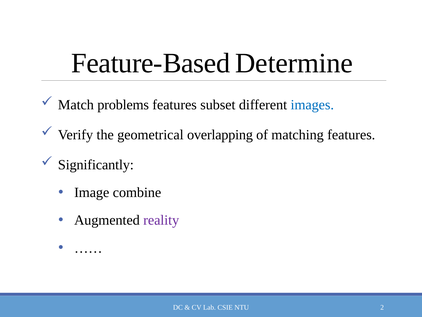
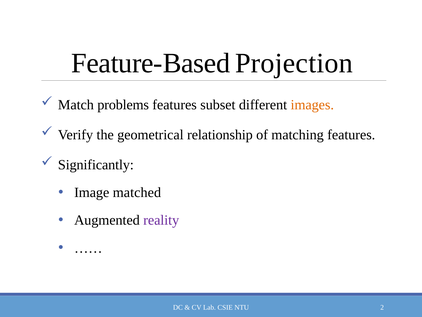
Determine: Determine -> Projection
images colour: blue -> orange
overlapping: overlapping -> relationship
combine: combine -> matched
